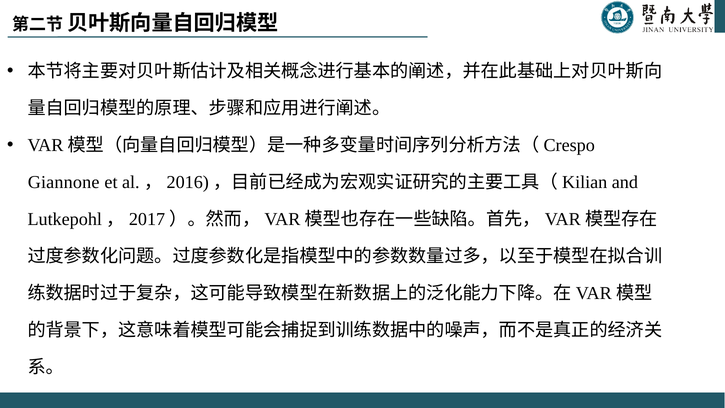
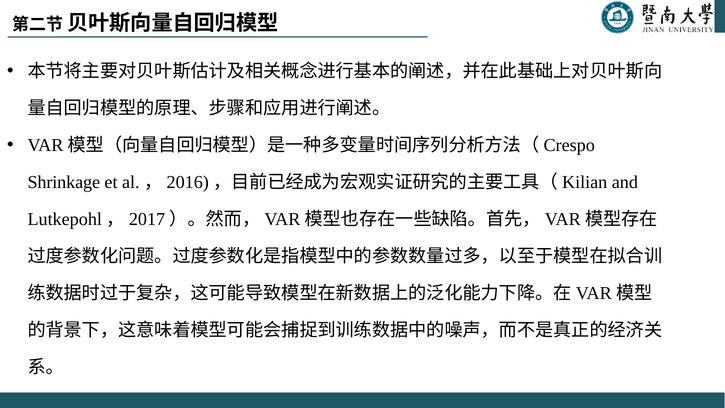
Giannone: Giannone -> Shrinkage
